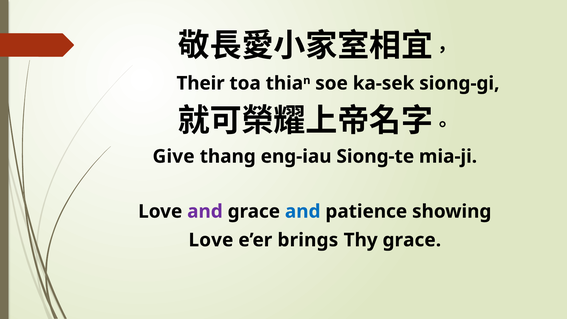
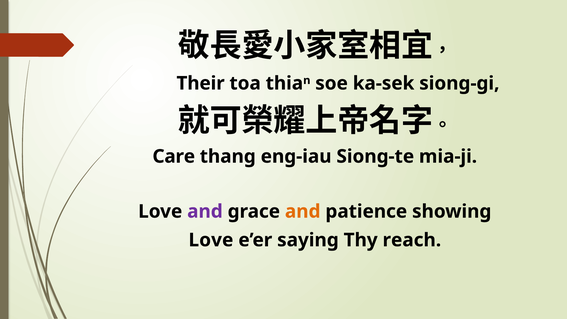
Give: Give -> Care
and at (303, 211) colour: blue -> orange
brings: brings -> saying
Thy grace: grace -> reach
